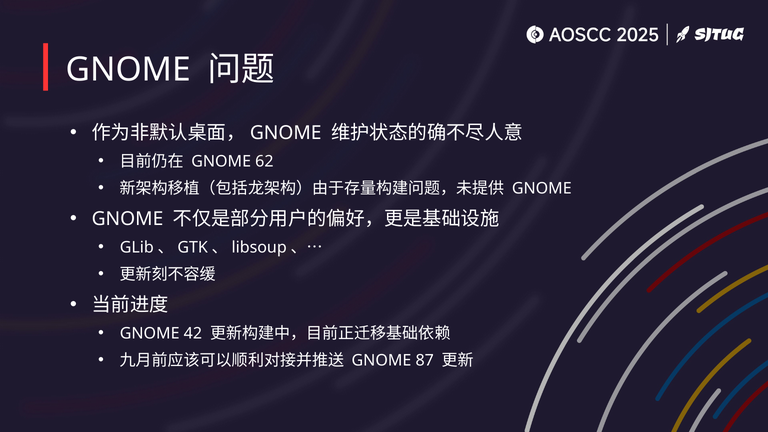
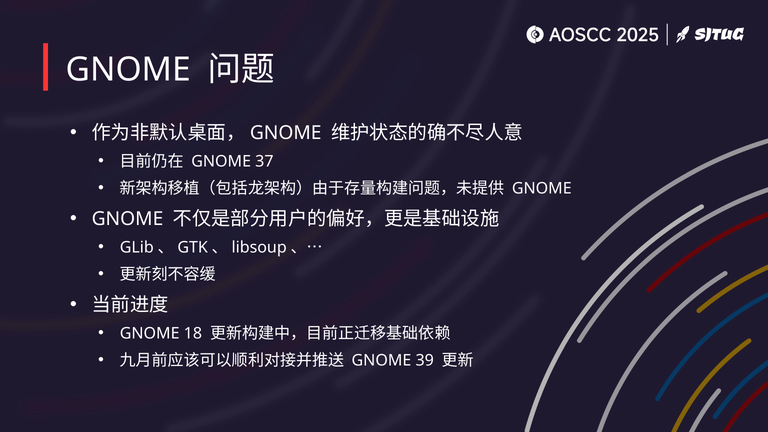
62: 62 -> 37
42: 42 -> 18
87: 87 -> 39
